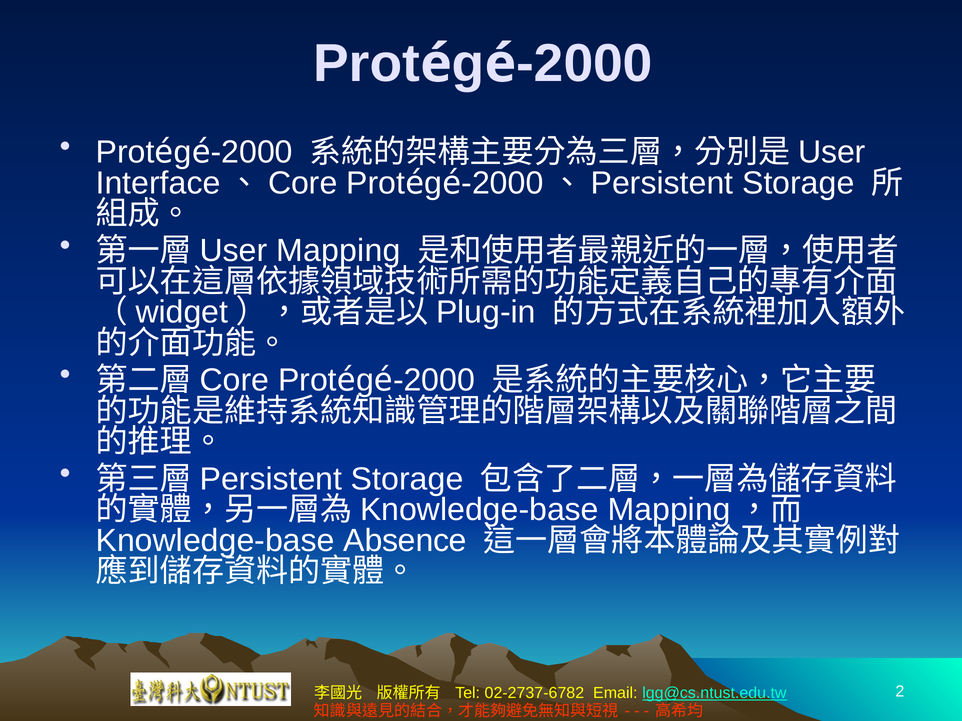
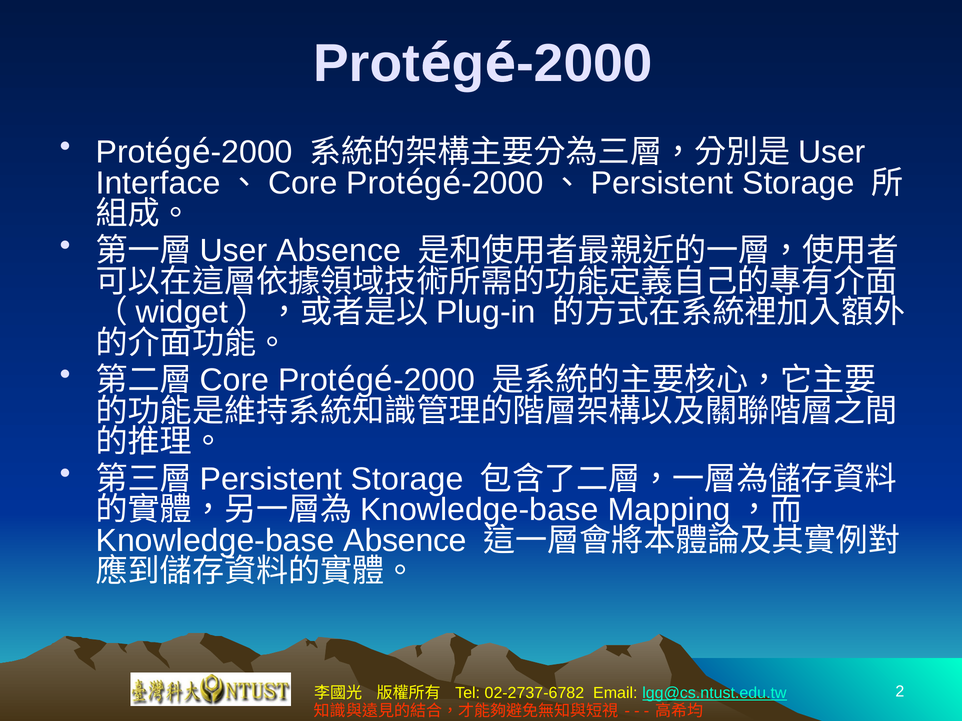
Mapping at (338, 251): Mapping -> Absence
